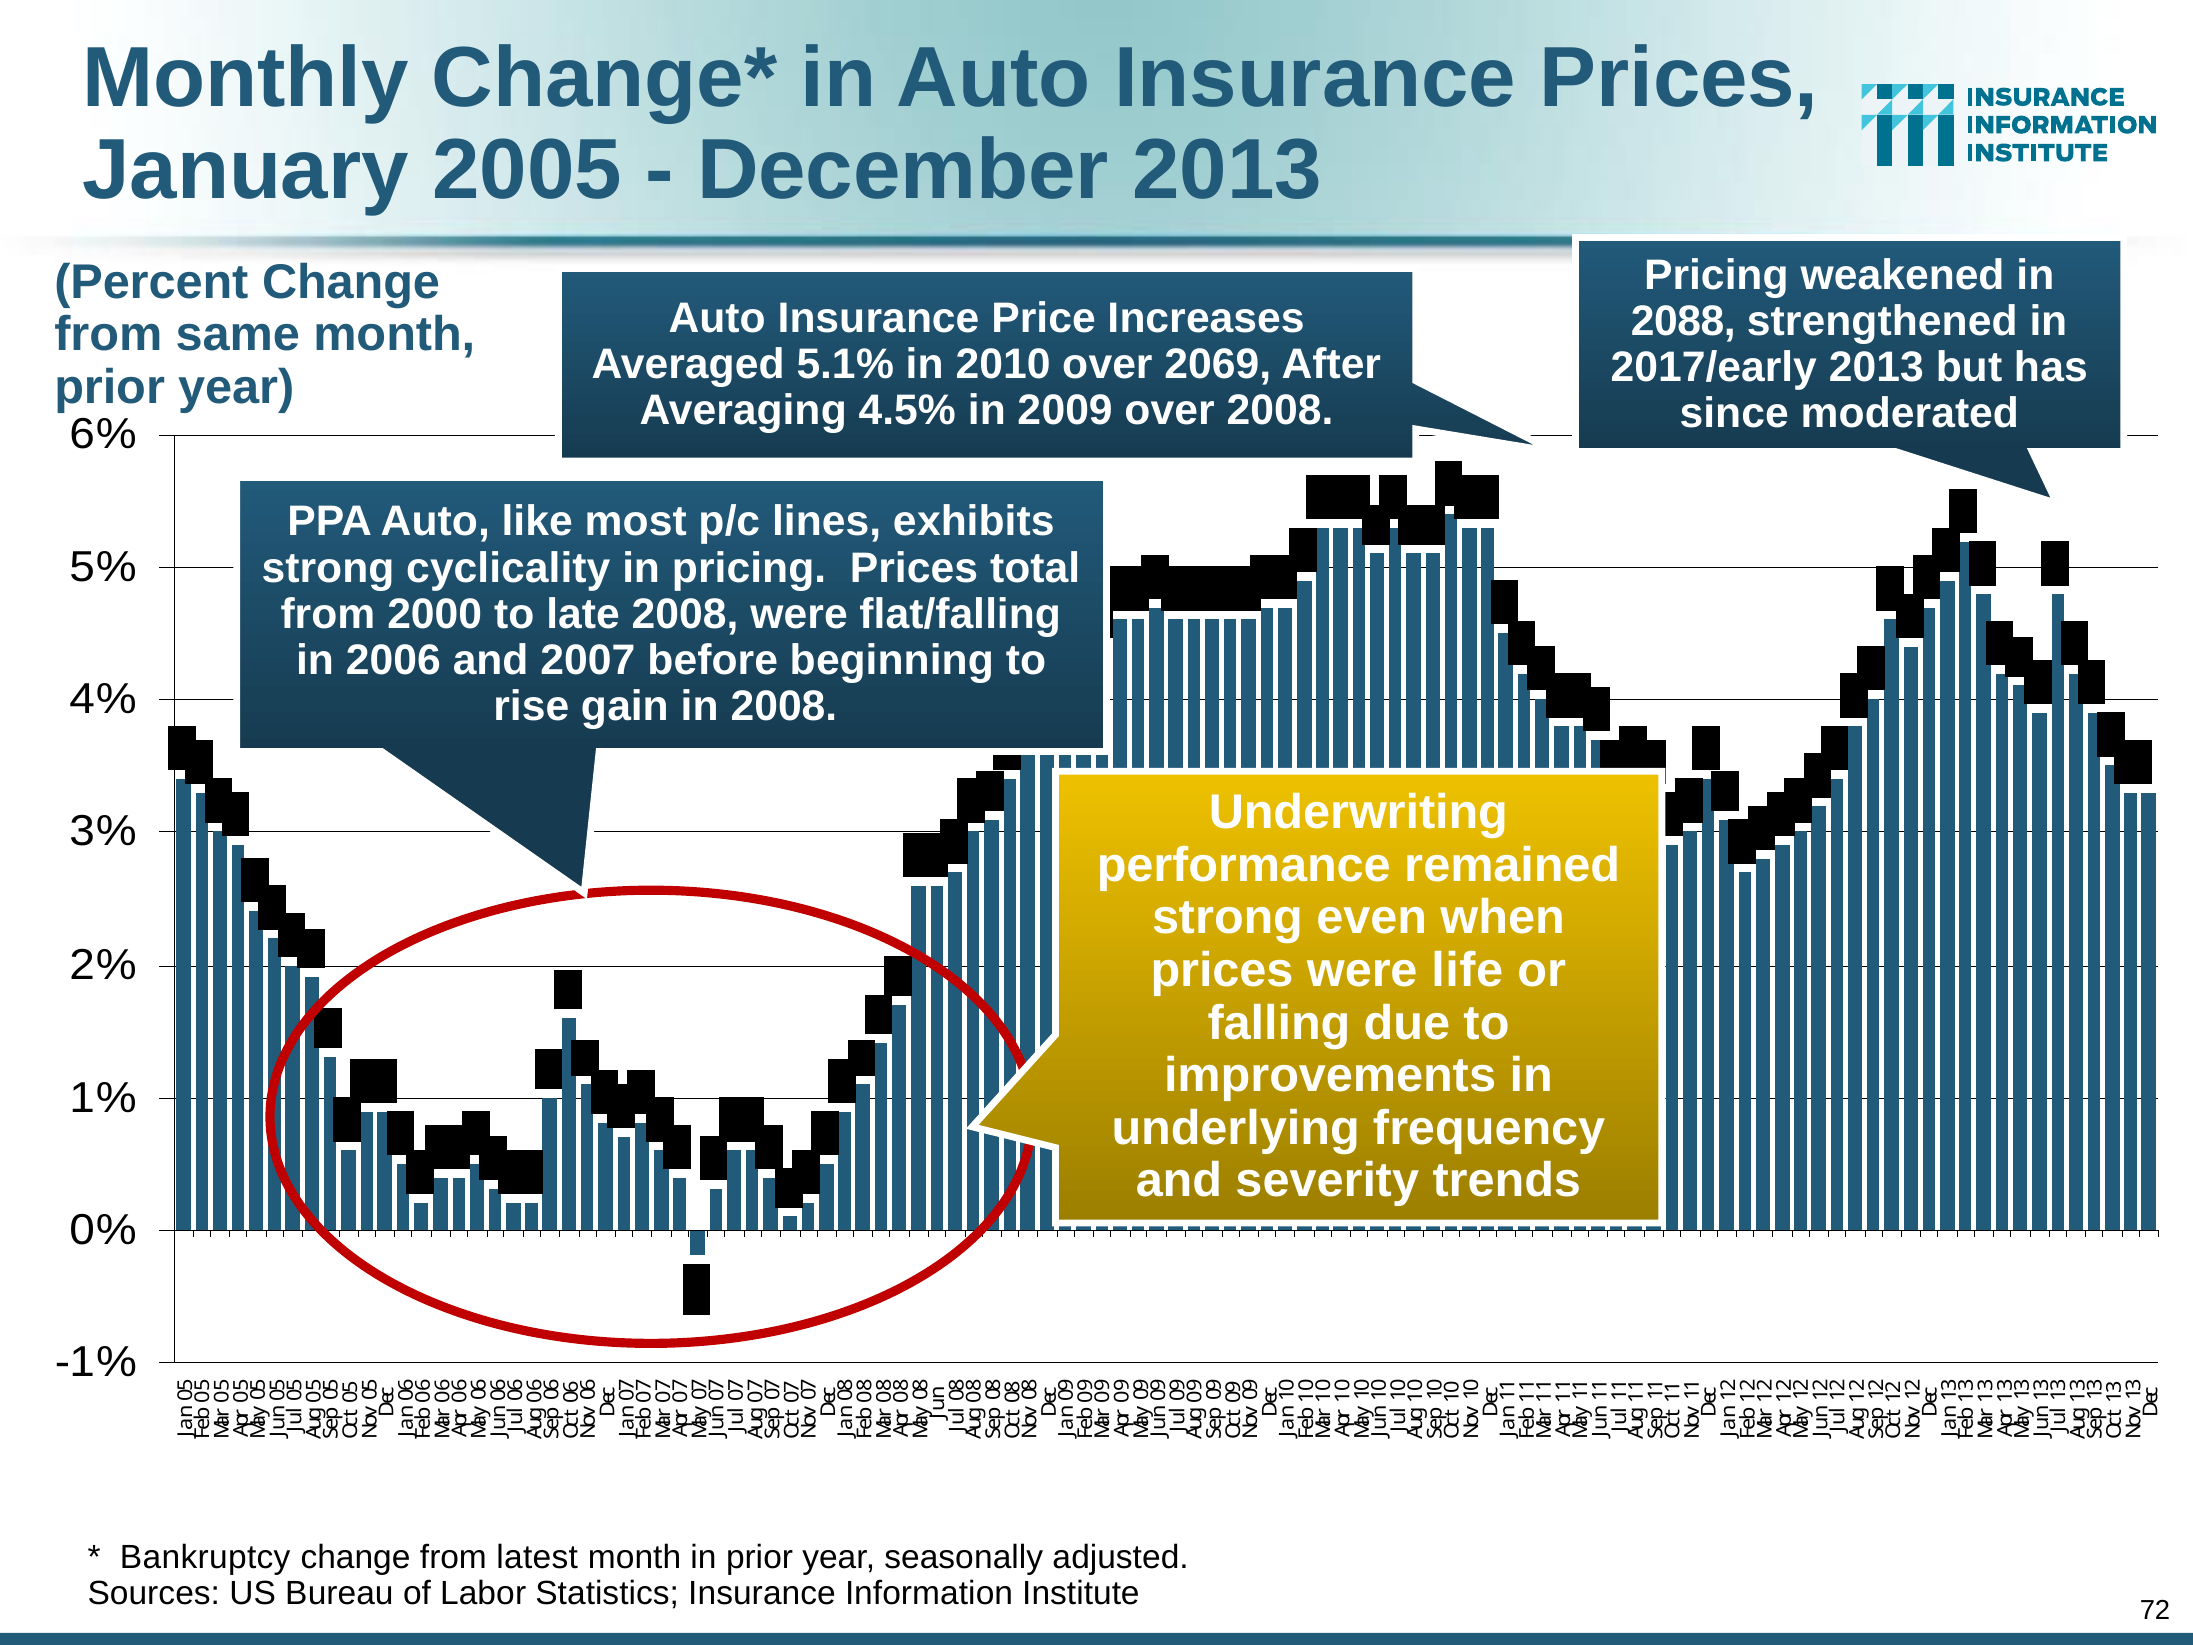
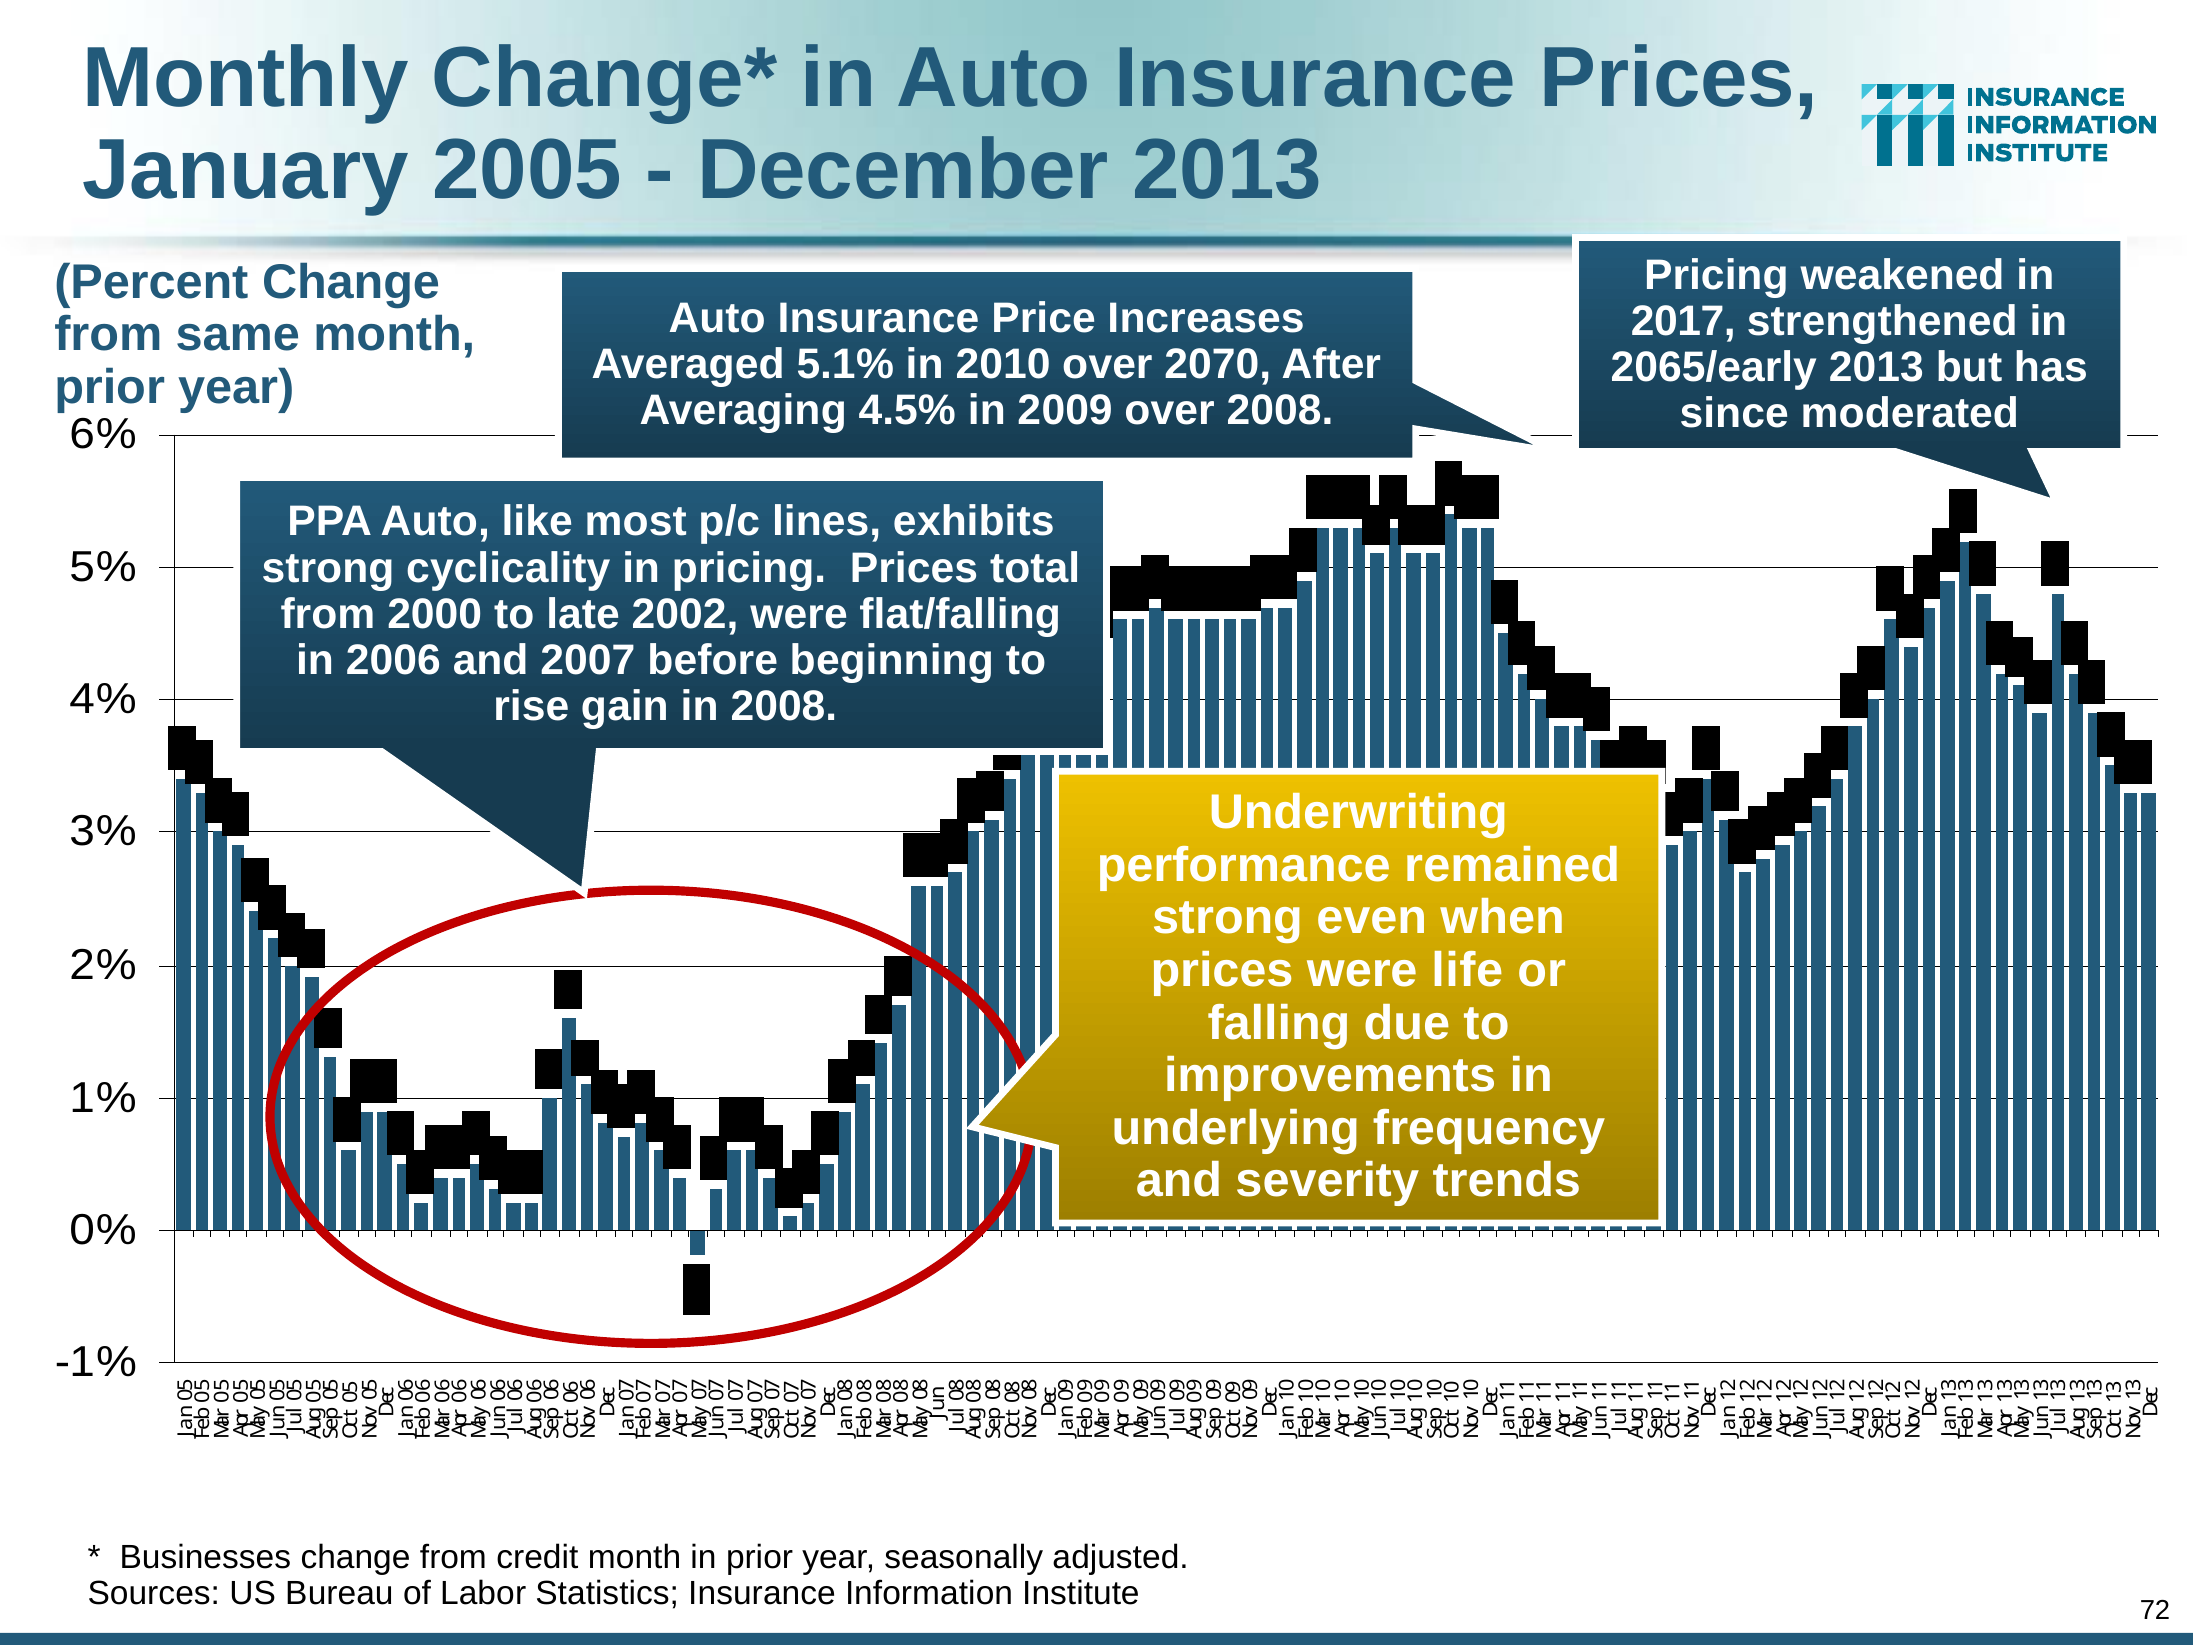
2088: 2088 -> 2017
2069: 2069 -> 2070
2017/early: 2017/early -> 2065/early
late 2008: 2008 -> 2002
Bankruptcy: Bankruptcy -> Businesses
latest: latest -> credit
